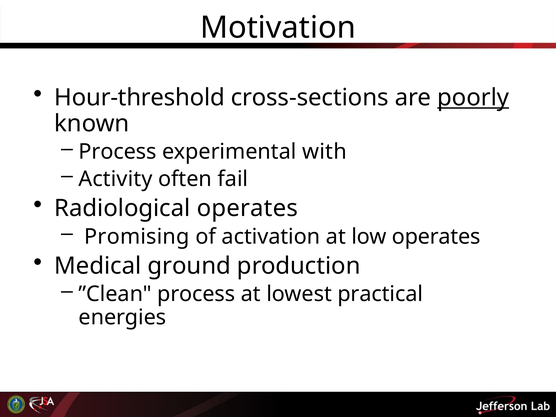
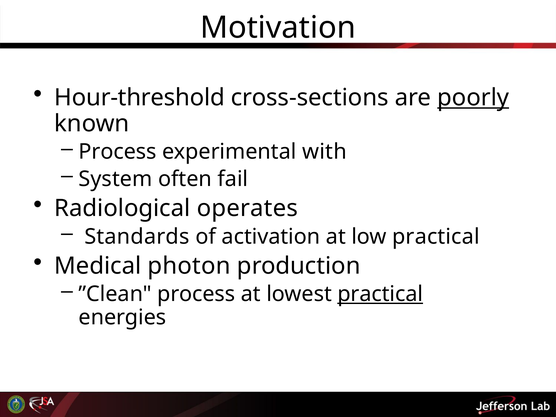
Activity: Activity -> System
Promising: Promising -> Standards
low operates: operates -> practical
ground: ground -> photon
practical at (380, 294) underline: none -> present
